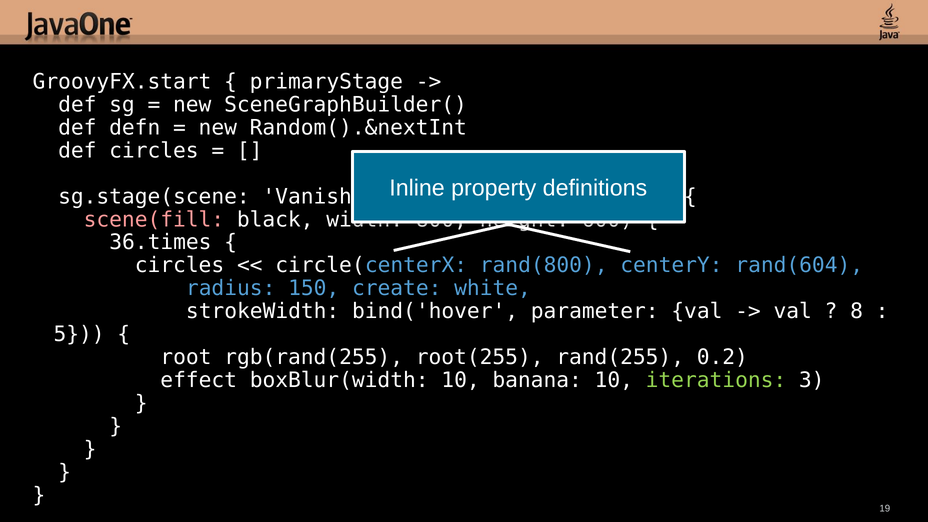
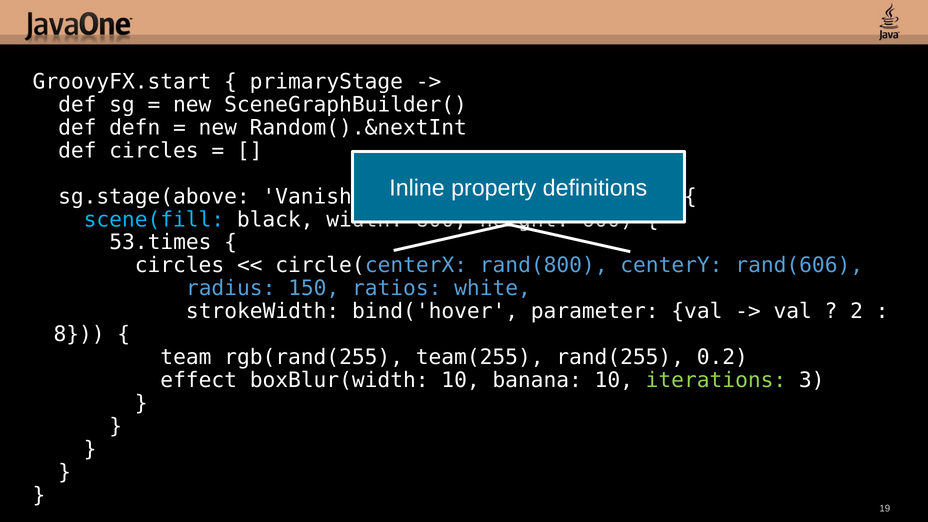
sg.stage(scene: sg.stage(scene -> sg.stage(above
scene(fill colour: pink -> light blue
36.times: 36.times -> 53.times
rand(604: rand(604 -> rand(606
create: create -> ratios
8: 8 -> 2
5: 5 -> 8
root: root -> team
root(255: root(255 -> team(255
